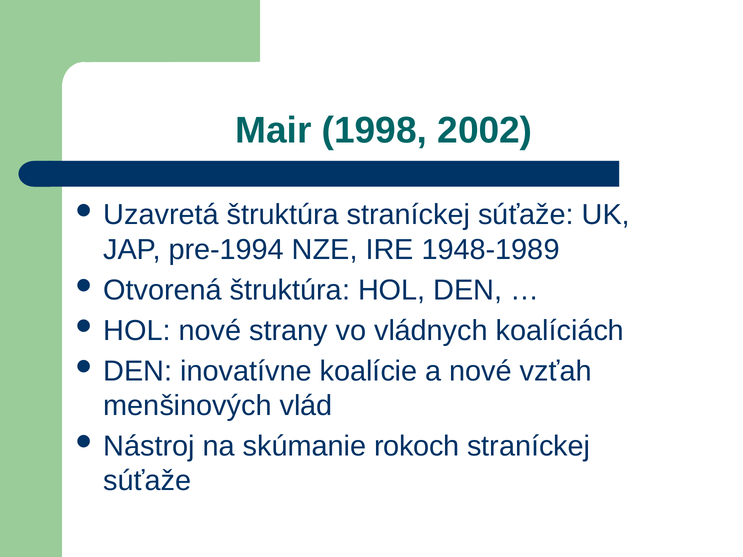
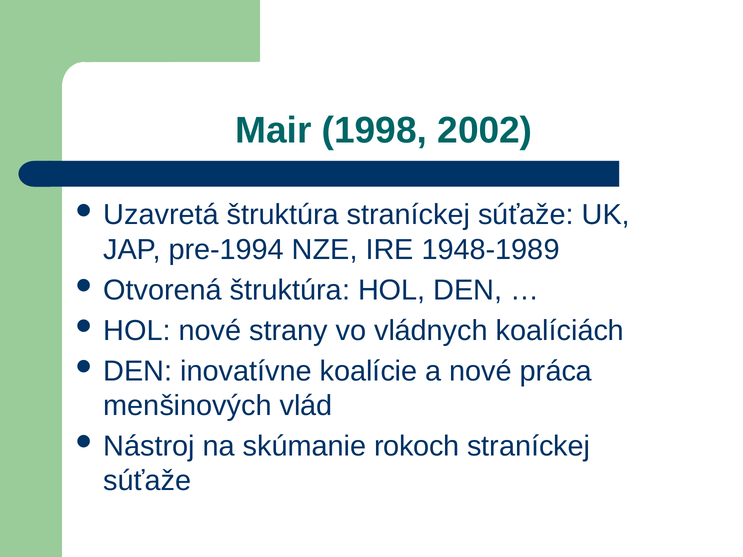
vzťah: vzťah -> práca
